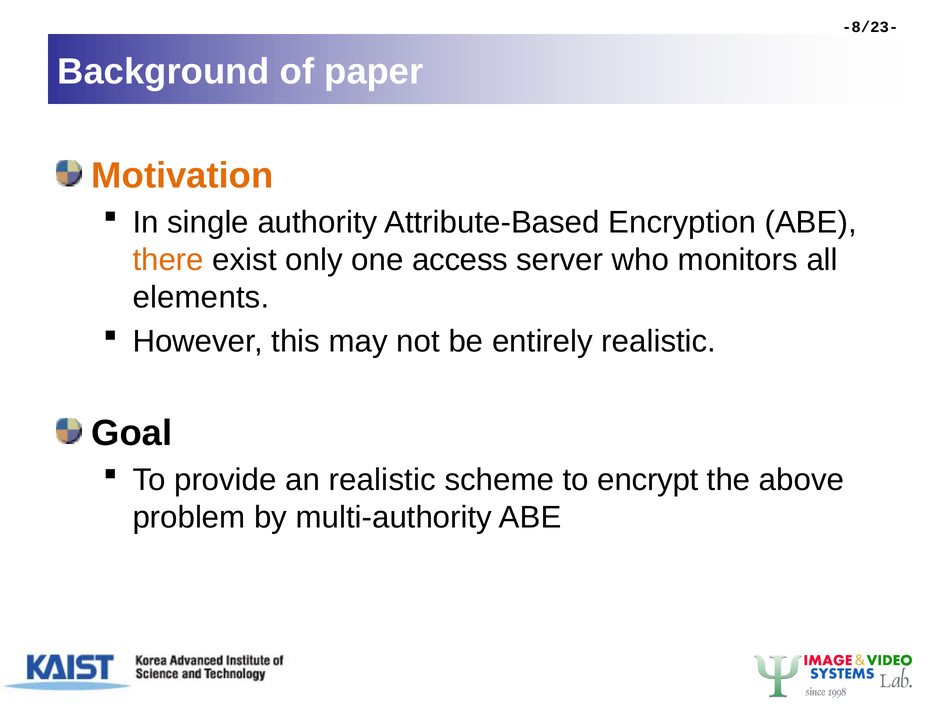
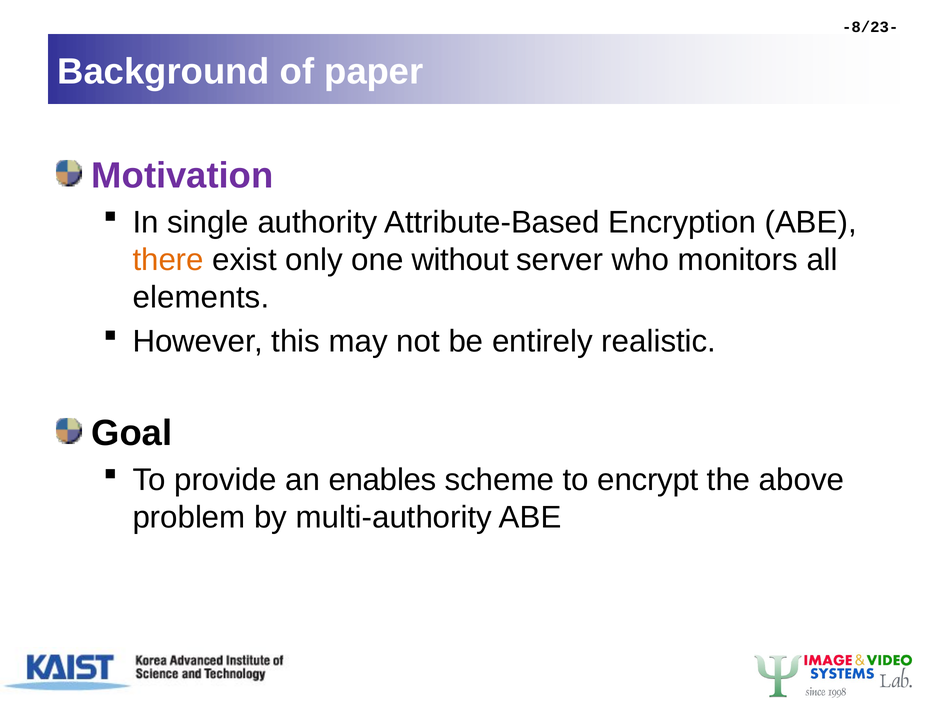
Motivation colour: orange -> purple
access: access -> without
an realistic: realistic -> enables
